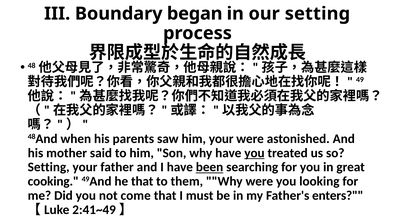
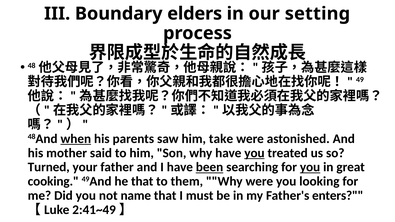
began: began -> elders
when underline: none -> present
him your: your -> take
Setting at (49, 167): Setting -> Turned
you at (310, 167) underline: none -> present
come: come -> name
